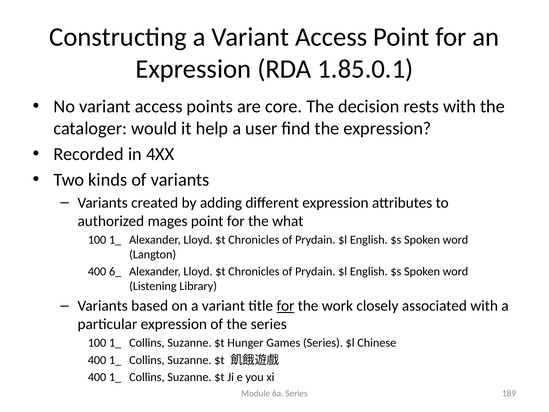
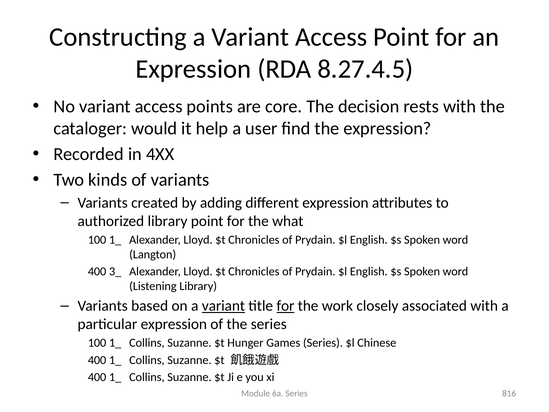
1.85.0.1: 1.85.0.1 -> 8.27.4.5
authorized mages: mages -> library
6_: 6_ -> 3_
variant at (223, 306) underline: none -> present
189: 189 -> 816
